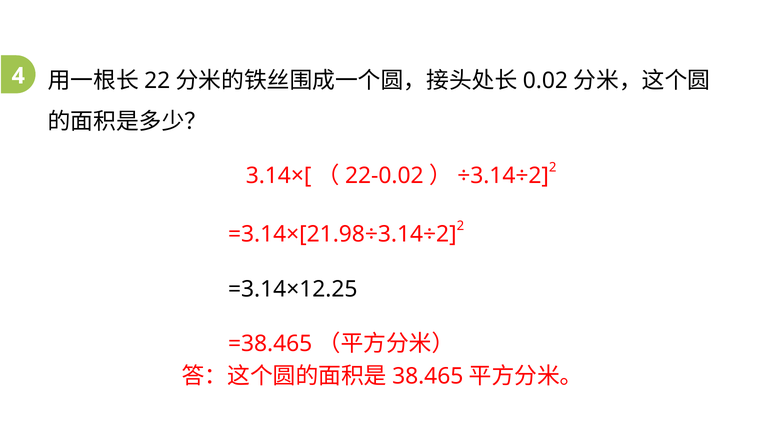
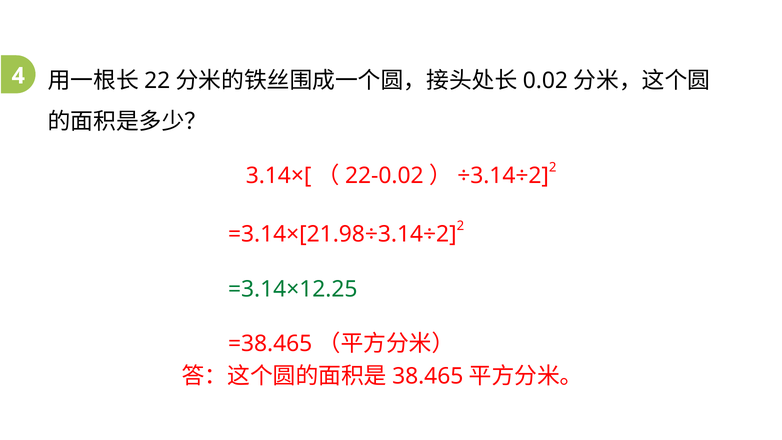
=3.14×12.25 colour: black -> green
